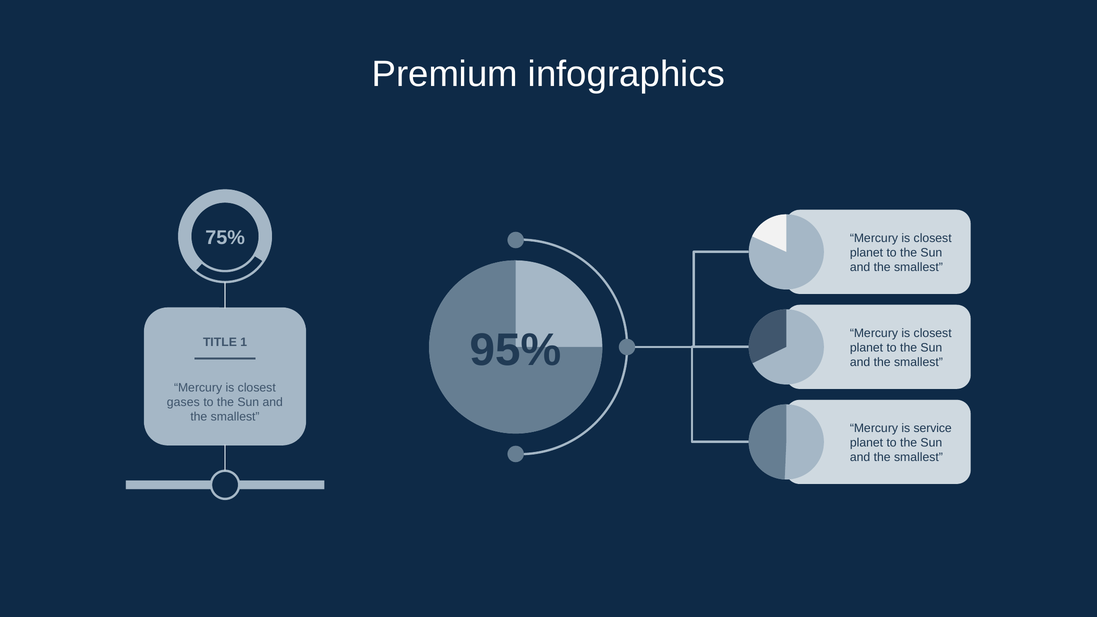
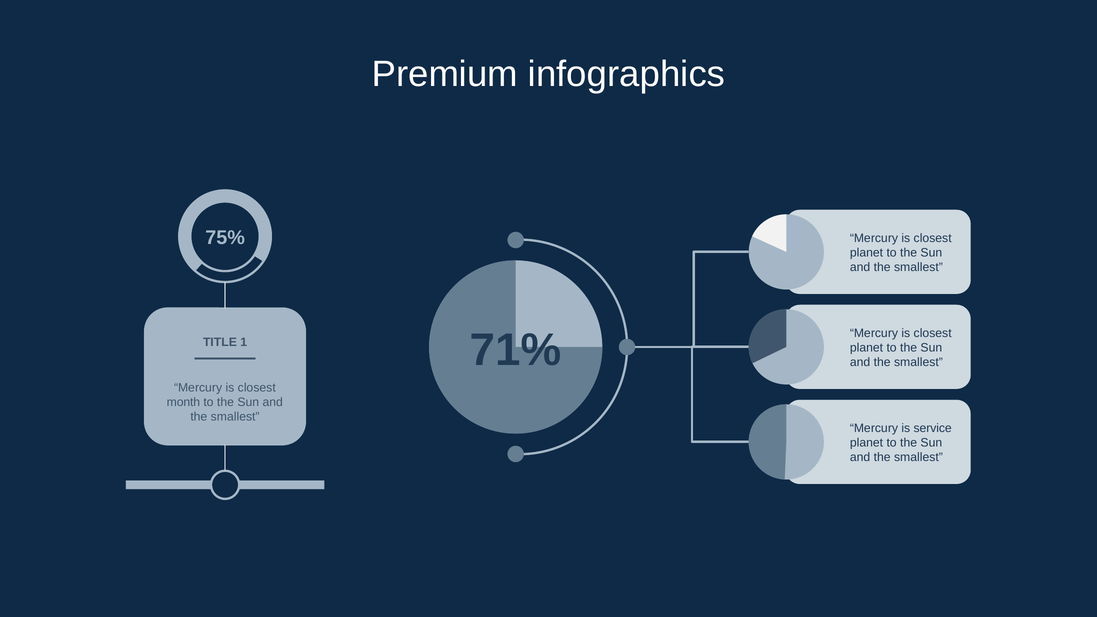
95%: 95% -> 71%
gases: gases -> month
